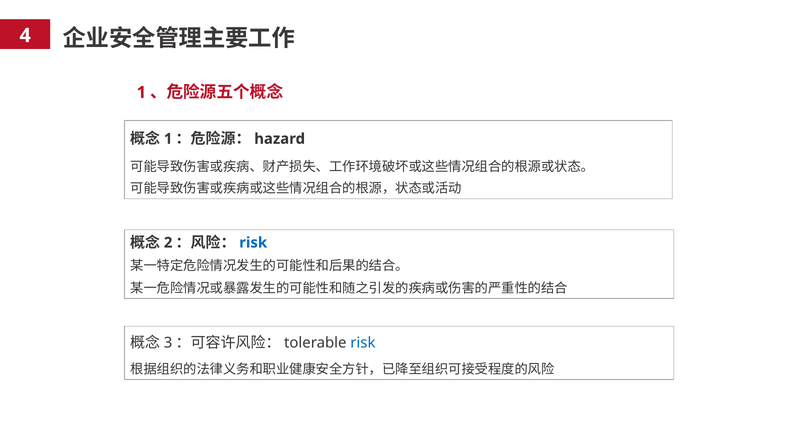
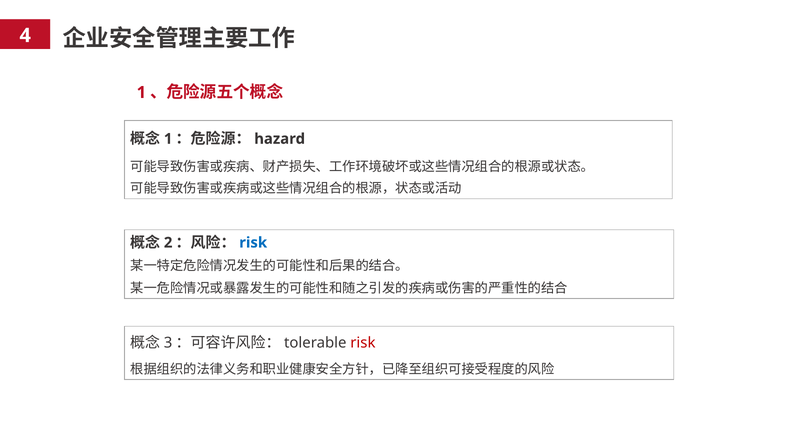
risk at (363, 343) colour: blue -> red
